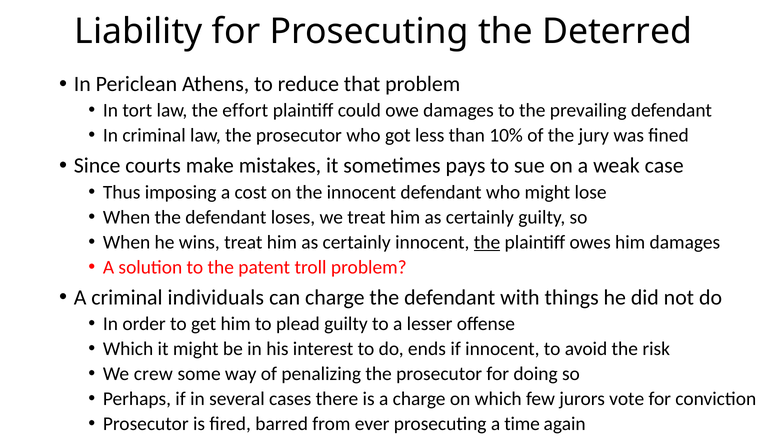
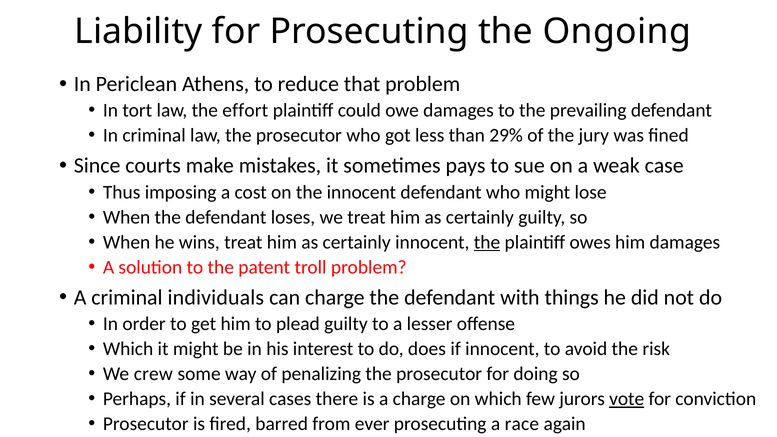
Deterred: Deterred -> Ongoing
10%: 10% -> 29%
ends: ends -> does
vote underline: none -> present
time: time -> race
